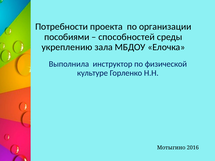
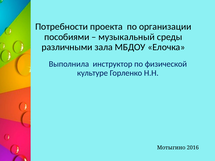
способностей: способностей -> музыкальный
укреплению: укреплению -> различными
